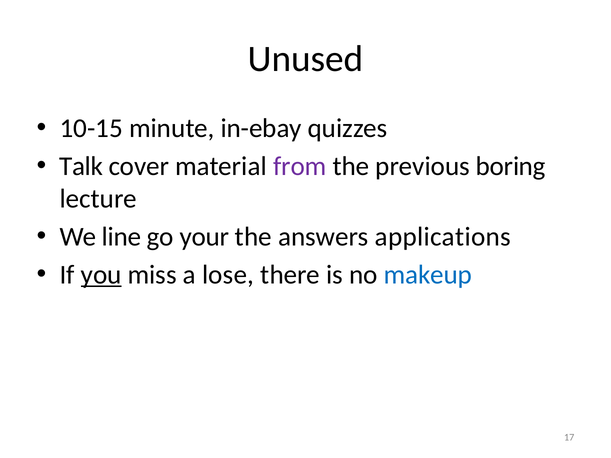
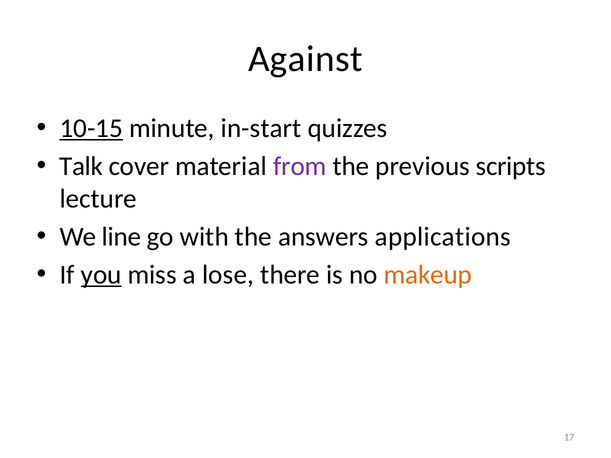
Unused: Unused -> Against
10-15 underline: none -> present
in-ebay: in-ebay -> in-start
boring: boring -> scripts
your: your -> with
makeup colour: blue -> orange
